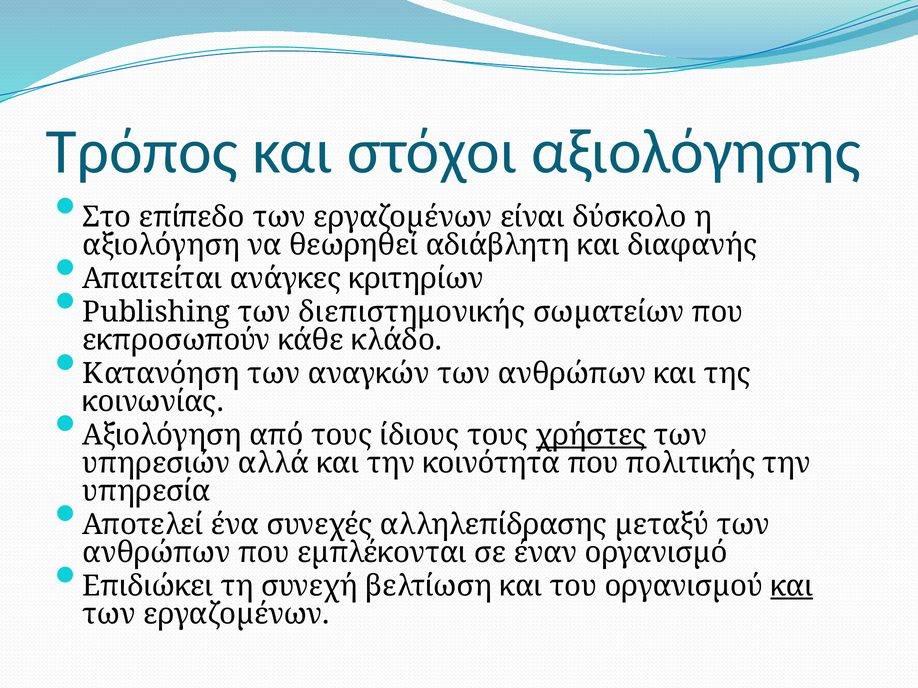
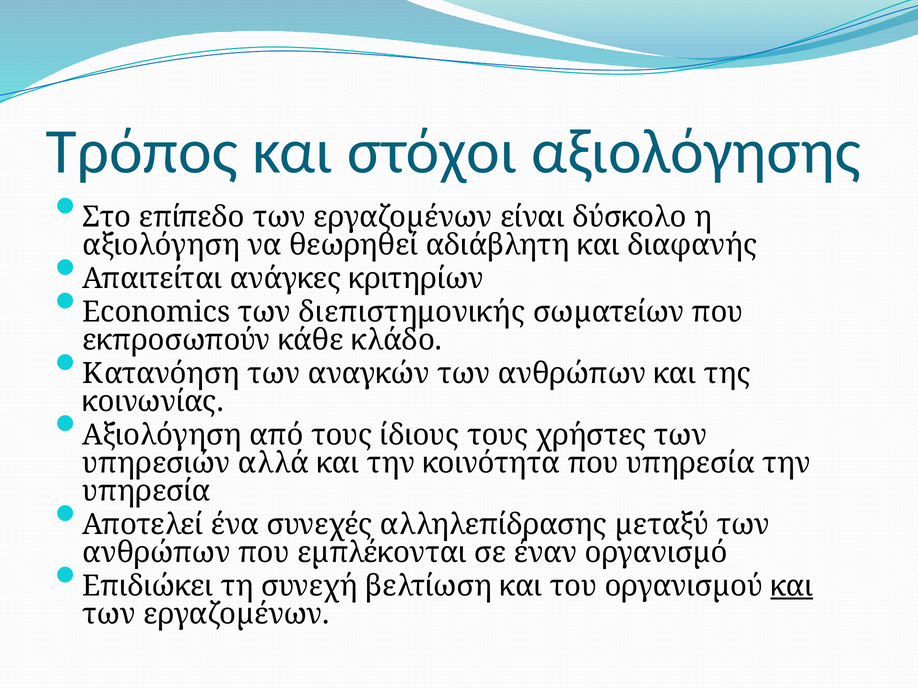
Publishing: Publishing -> Economics
χρήστες underline: present -> none
που πολιτικής: πολιτικής -> υπηρεσία
